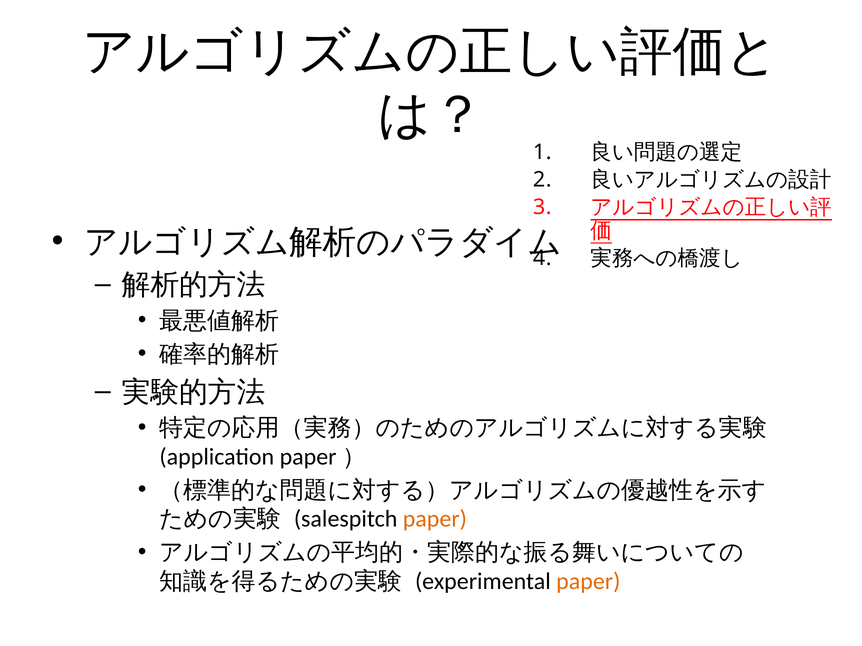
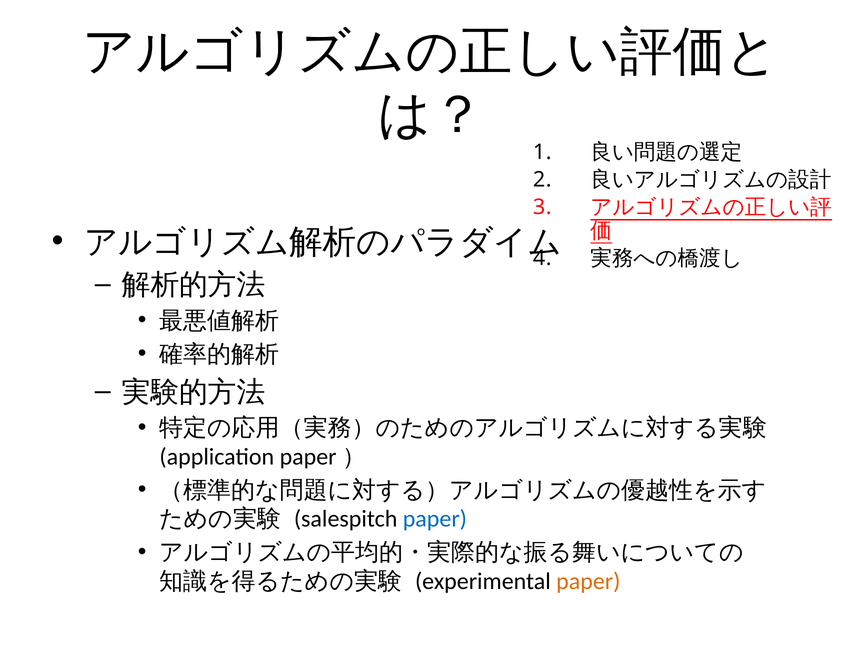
paper at (435, 519) colour: orange -> blue
